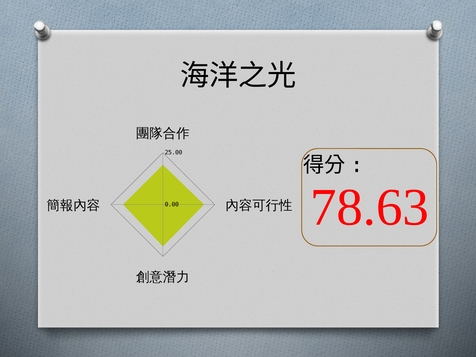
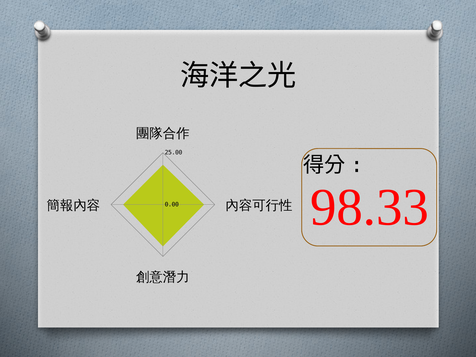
78.63: 78.63 -> 98.33
